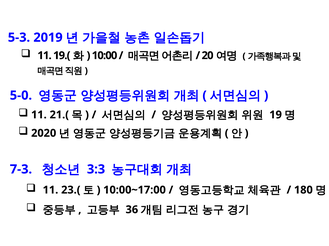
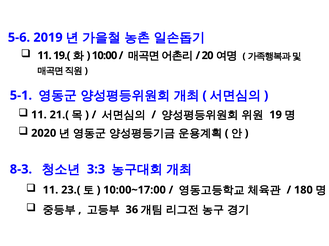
5-3: 5-3 -> 5-6
5-0: 5-0 -> 5-1
7-3: 7-3 -> 8-3
